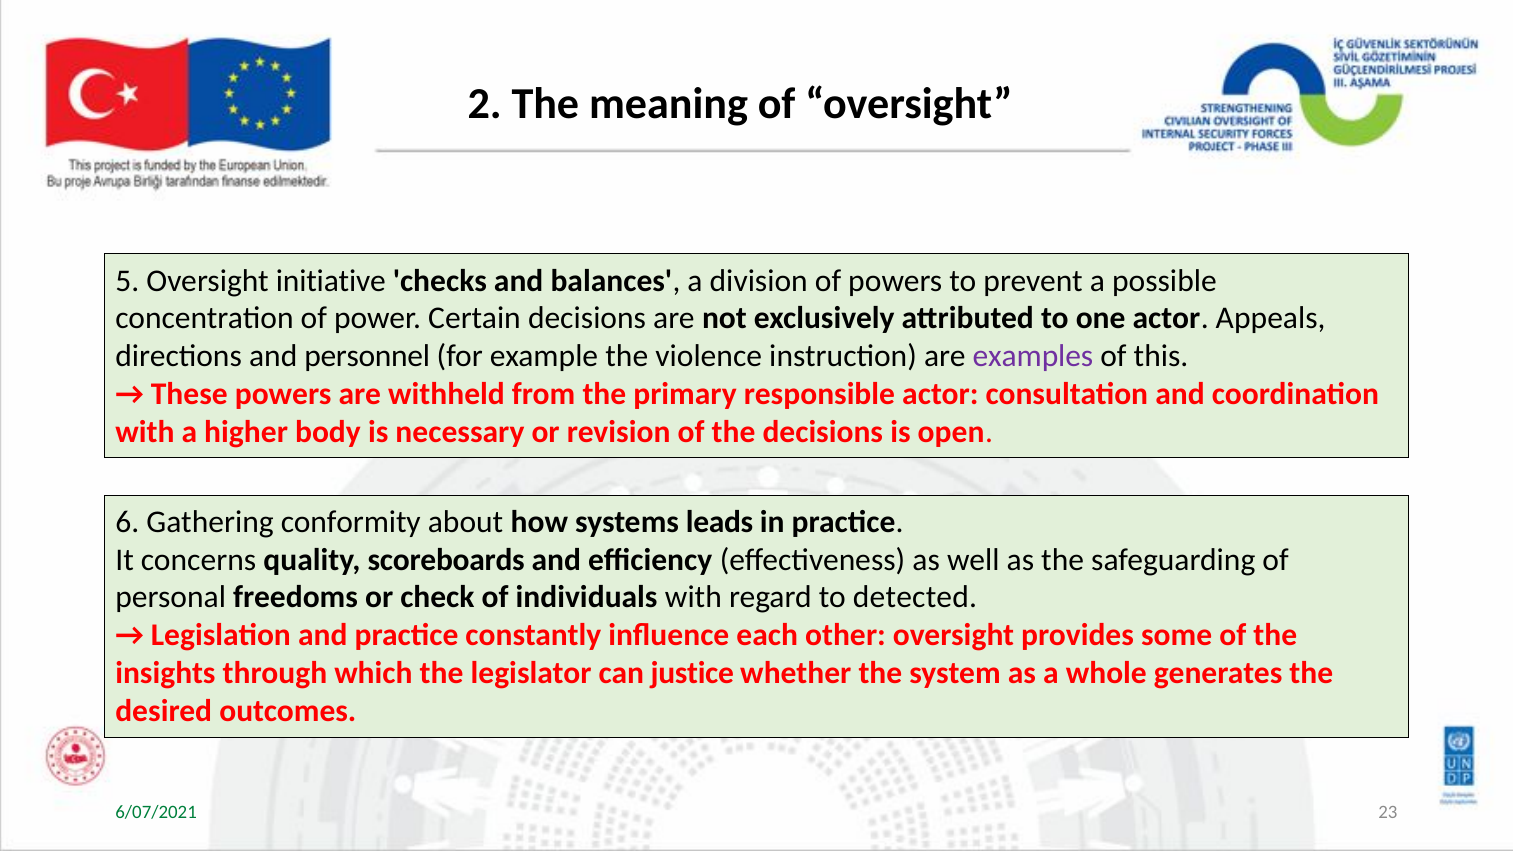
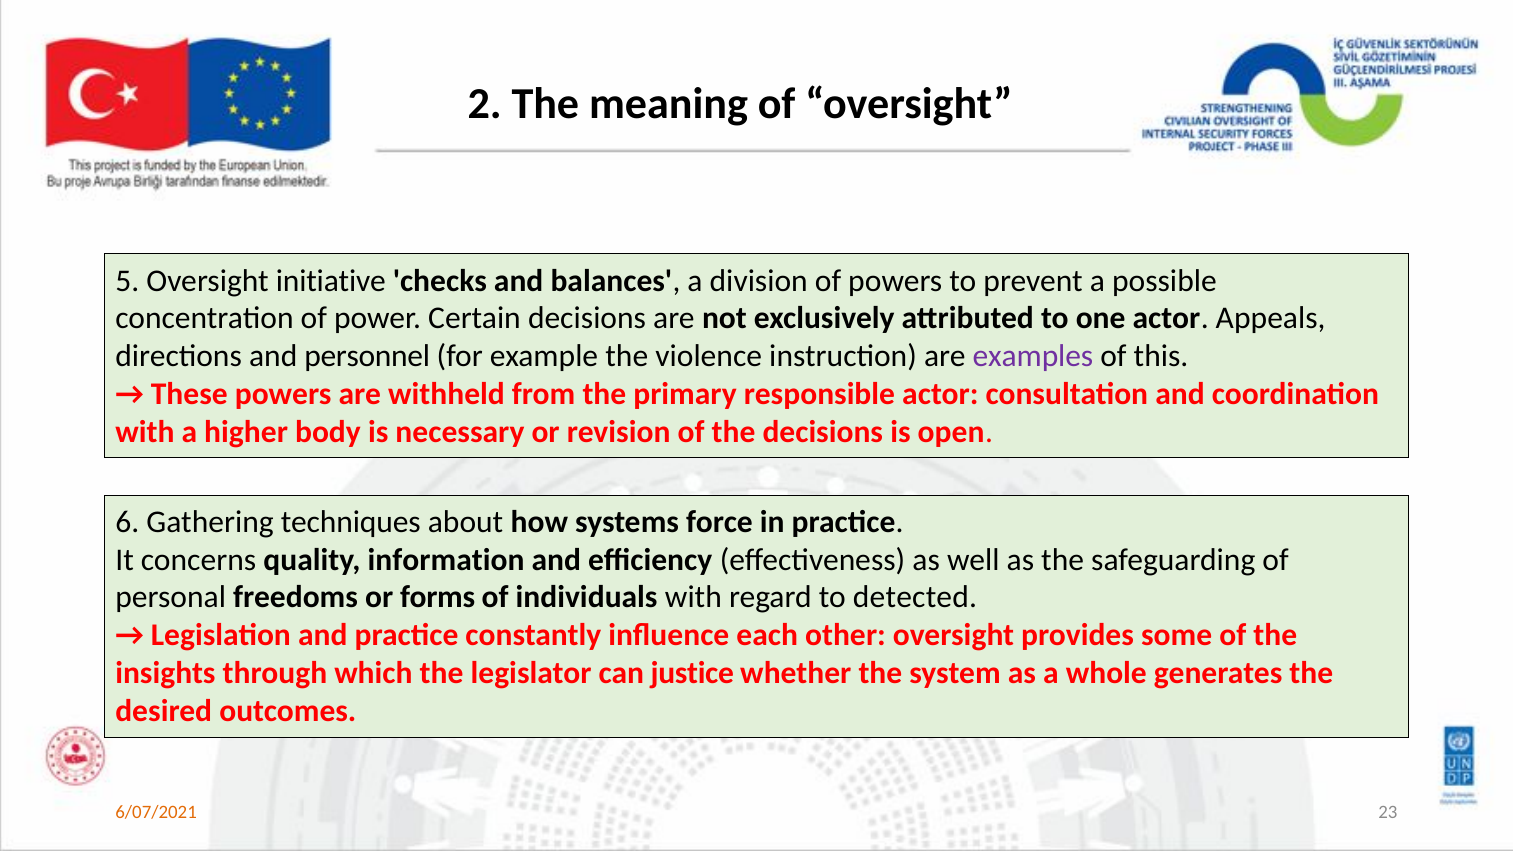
conformity: conformity -> techniques
leads: leads -> force
scoreboards: scoreboards -> information
check: check -> forms
6/07/2021 colour: green -> orange
